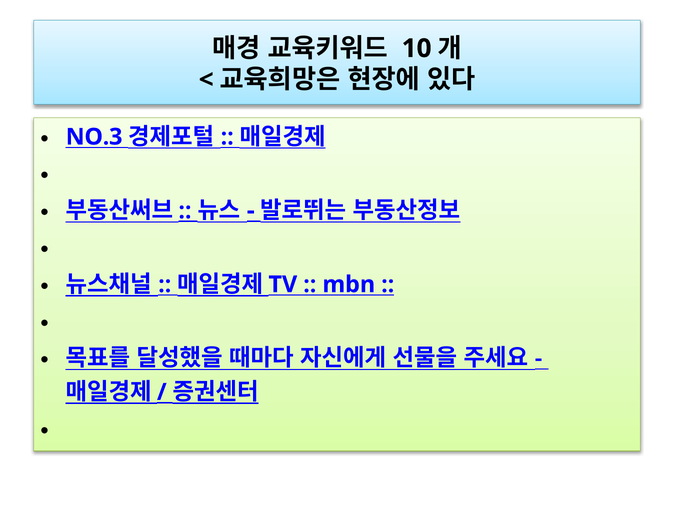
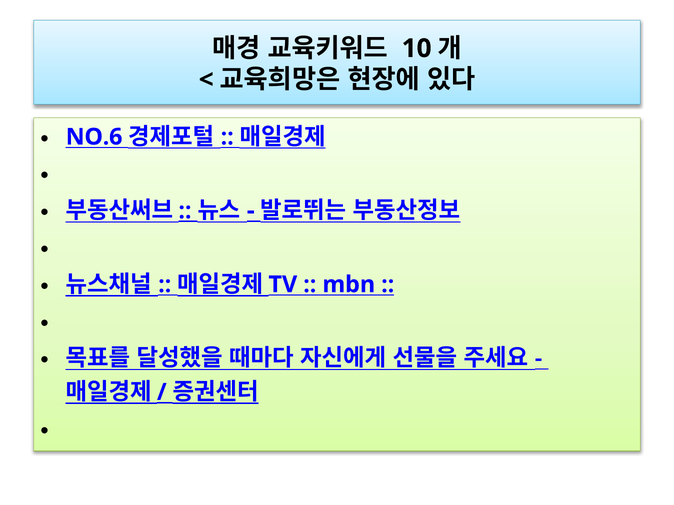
NO.3: NO.3 -> NO.6
